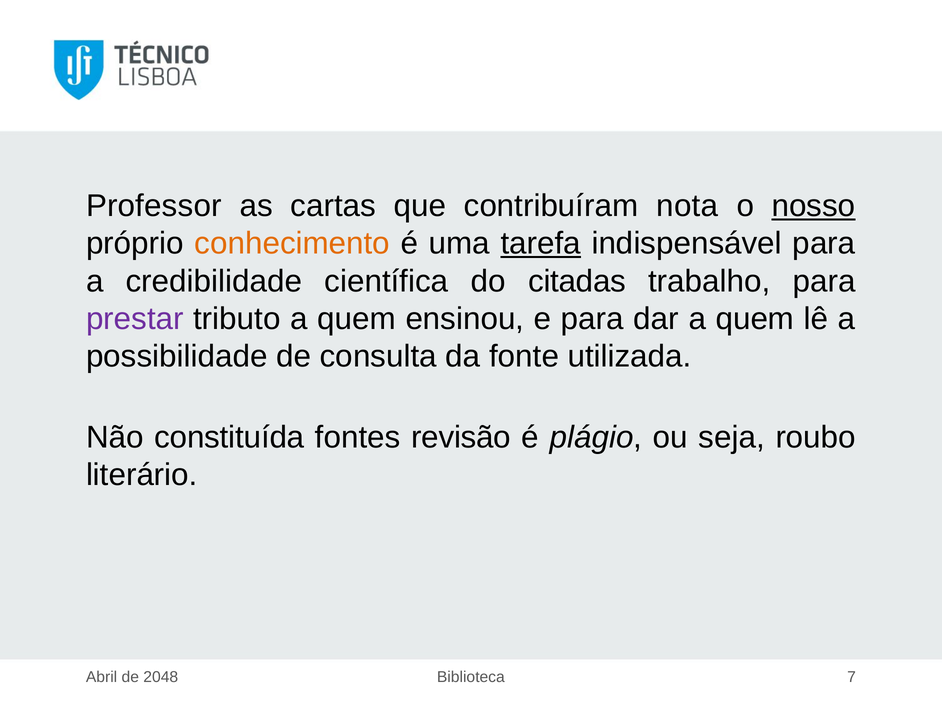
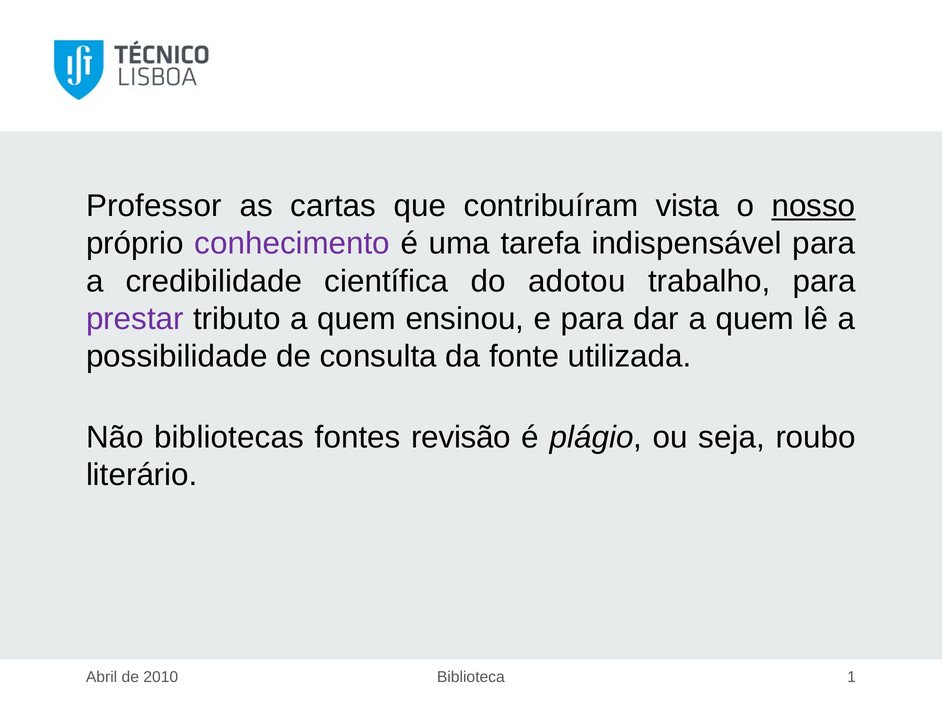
nota: nota -> vista
conhecimento colour: orange -> purple
tarefa underline: present -> none
citadas: citadas -> adotou
constituída: constituída -> bibliotecas
2048: 2048 -> 2010
7: 7 -> 1
